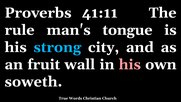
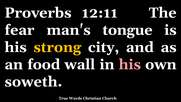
41:11: 41:11 -> 12:11
rule: rule -> fear
strong colour: light blue -> yellow
fruit: fruit -> food
